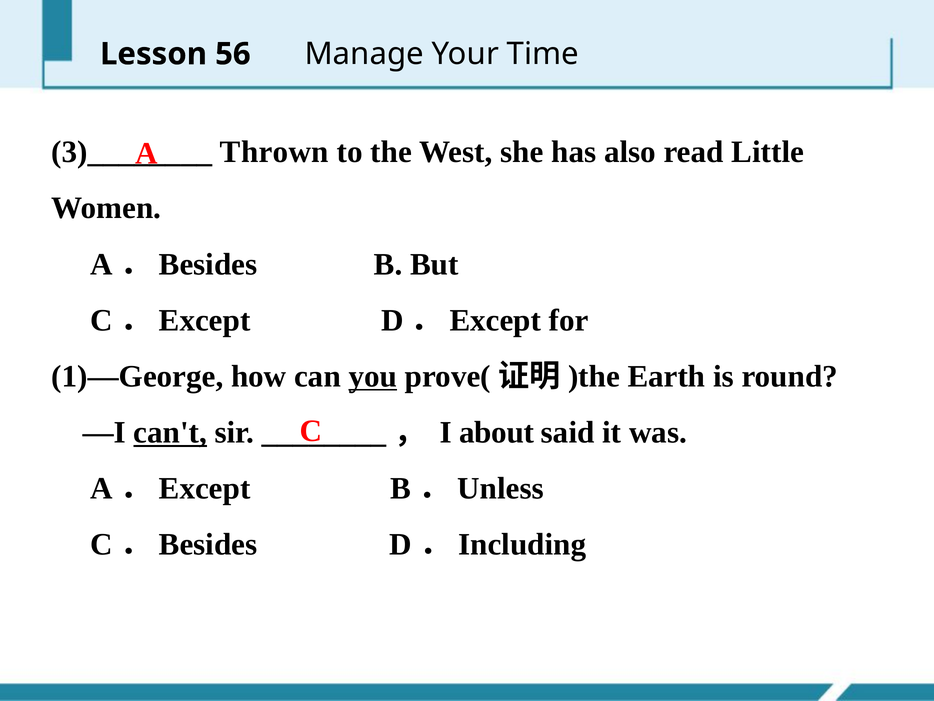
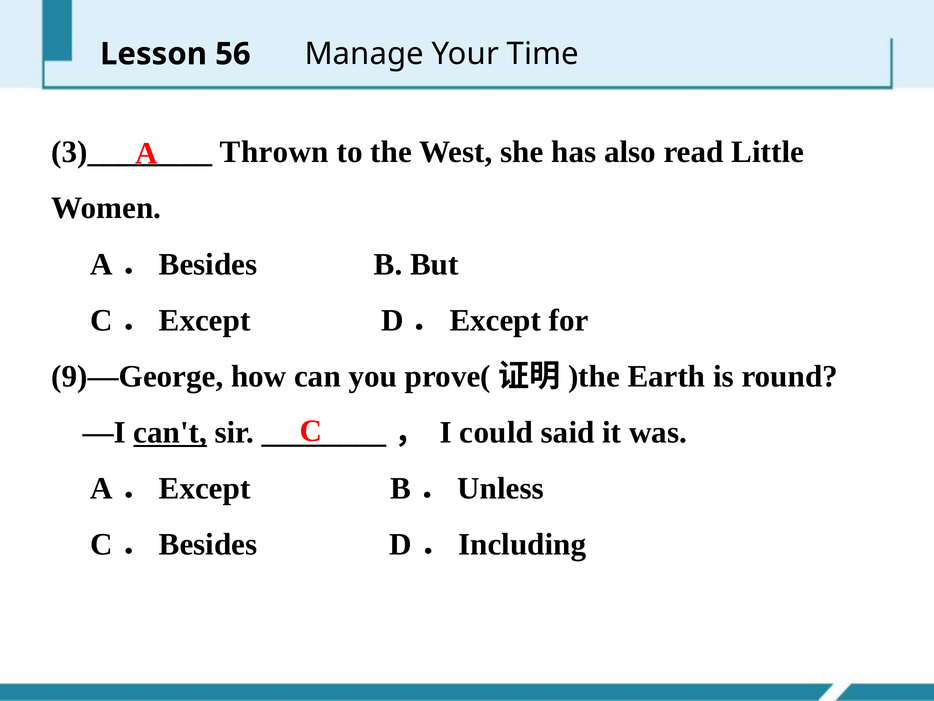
1)—George: 1)—George -> 9)—George
you underline: present -> none
about: about -> could
